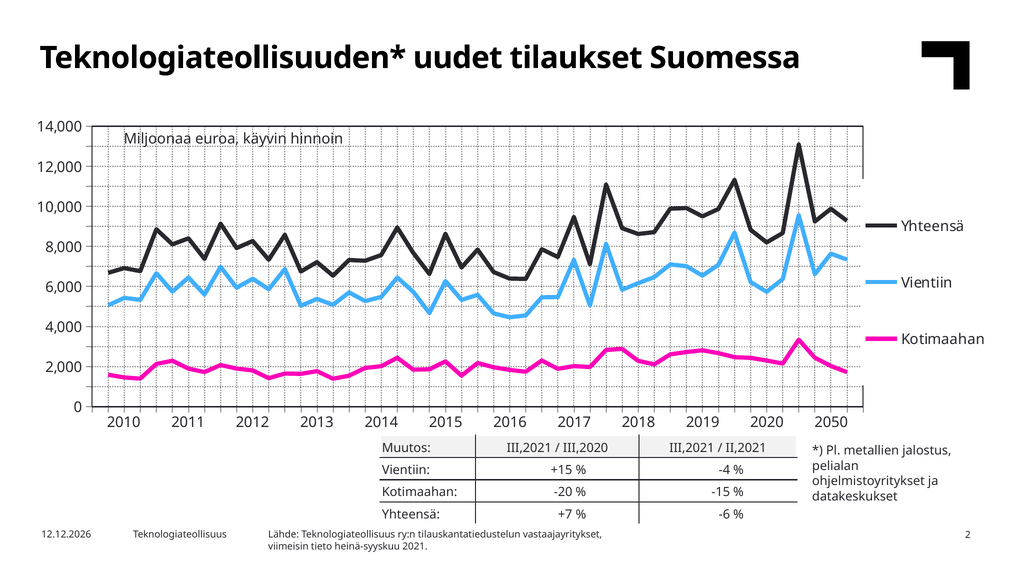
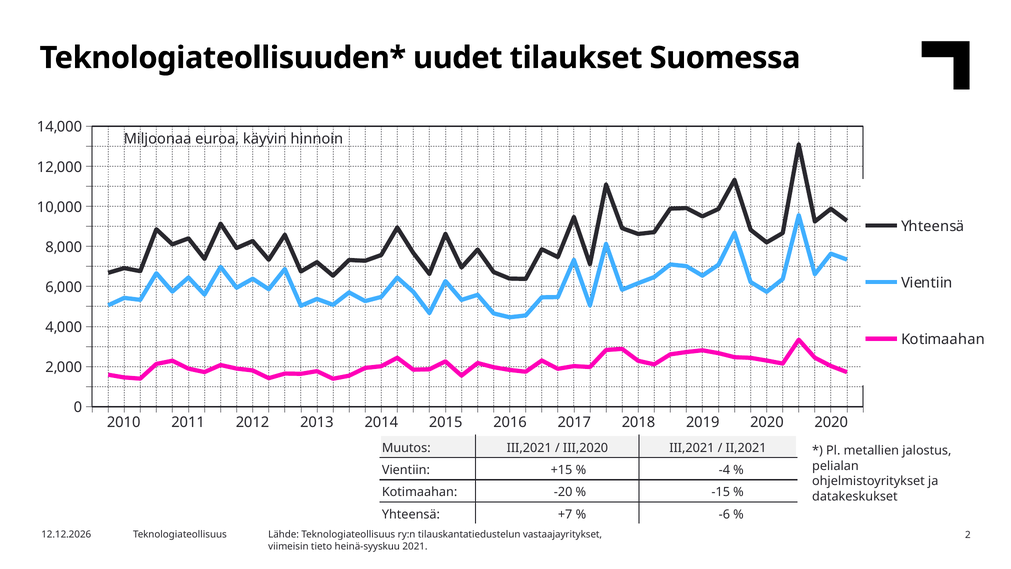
2020 2050: 2050 -> 2020
